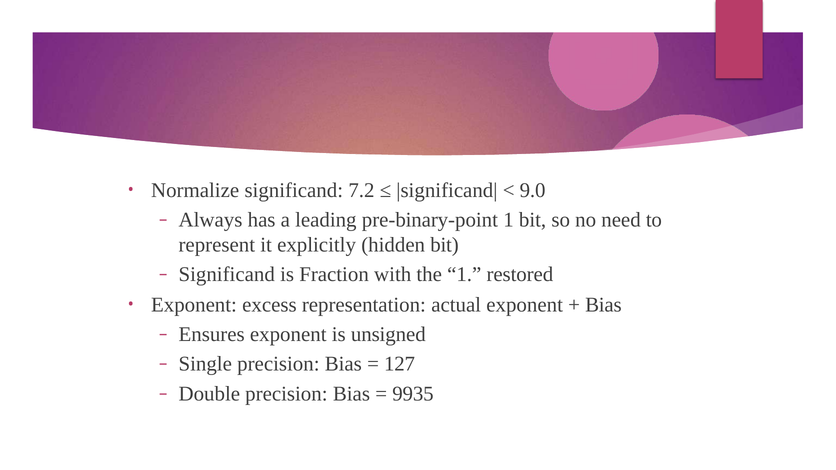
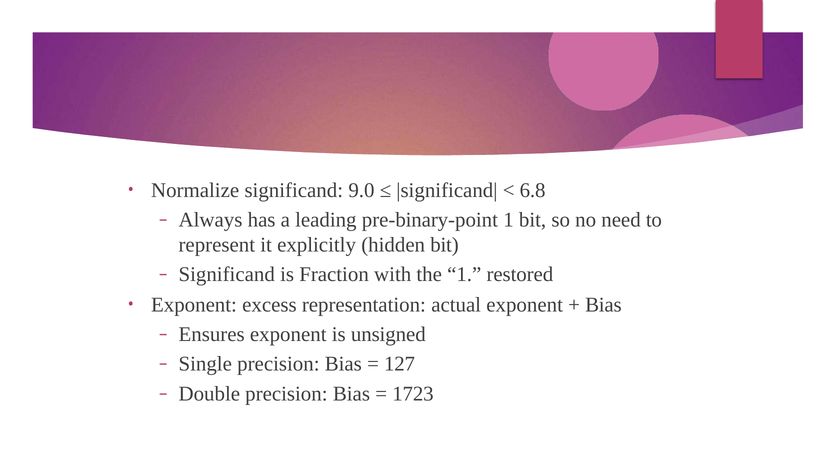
7.2: 7.2 -> 9.0
9.0: 9.0 -> 6.8
9935: 9935 -> 1723
